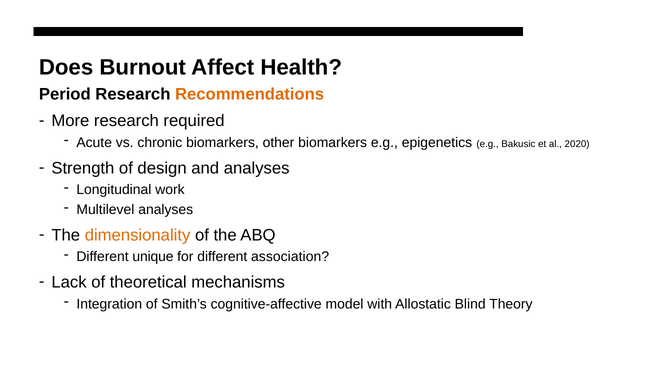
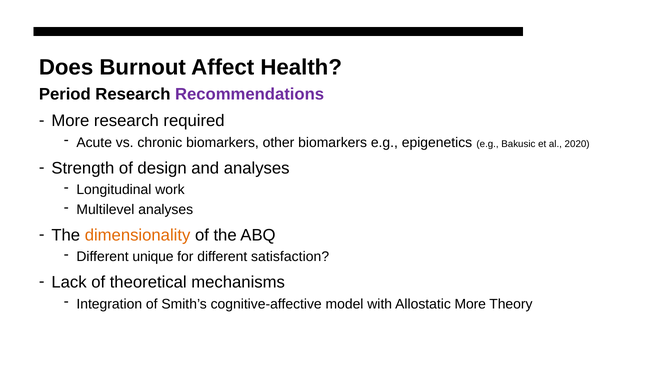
Recommendations colour: orange -> purple
association: association -> satisfaction
Allostatic Blind: Blind -> More
